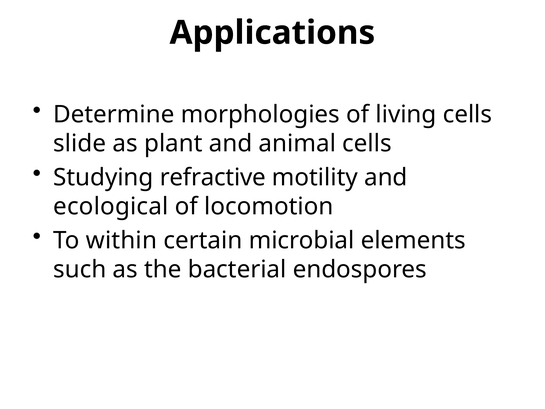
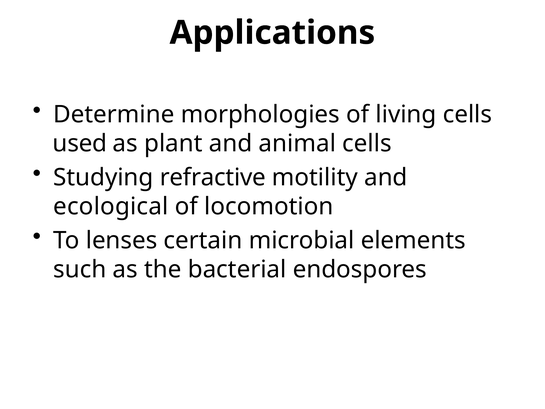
slide: slide -> used
within: within -> lenses
